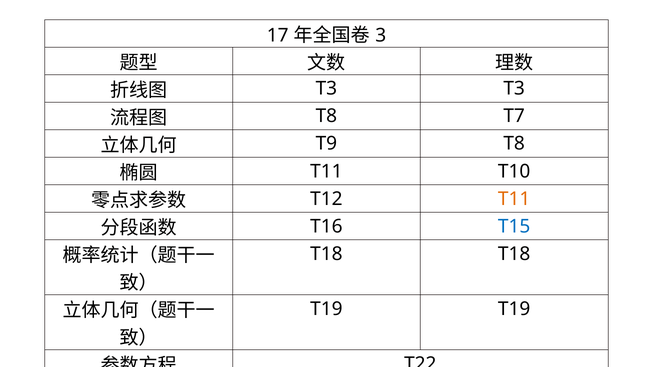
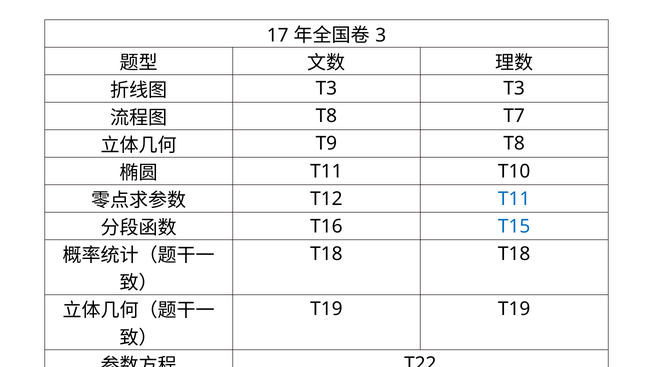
T11 at (514, 199) colour: orange -> blue
